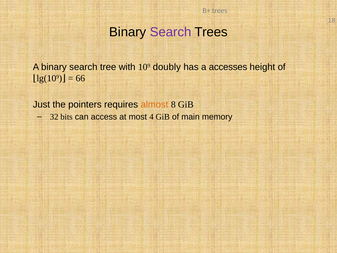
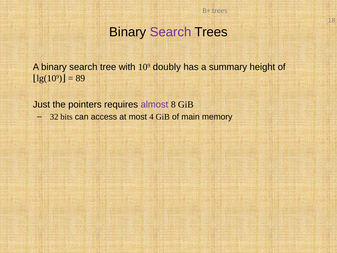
accesses: accesses -> summary
66: 66 -> 89
almost colour: orange -> purple
